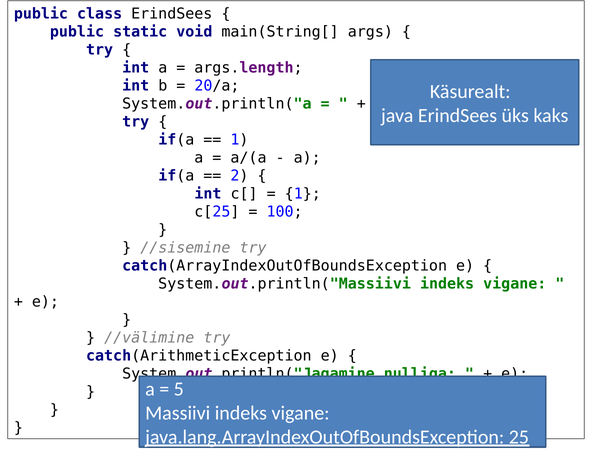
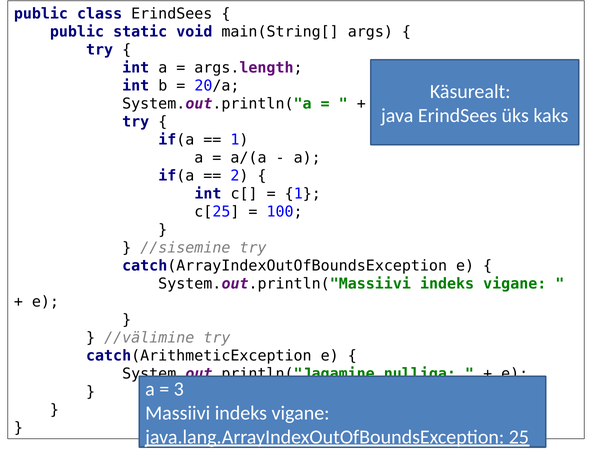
5: 5 -> 3
